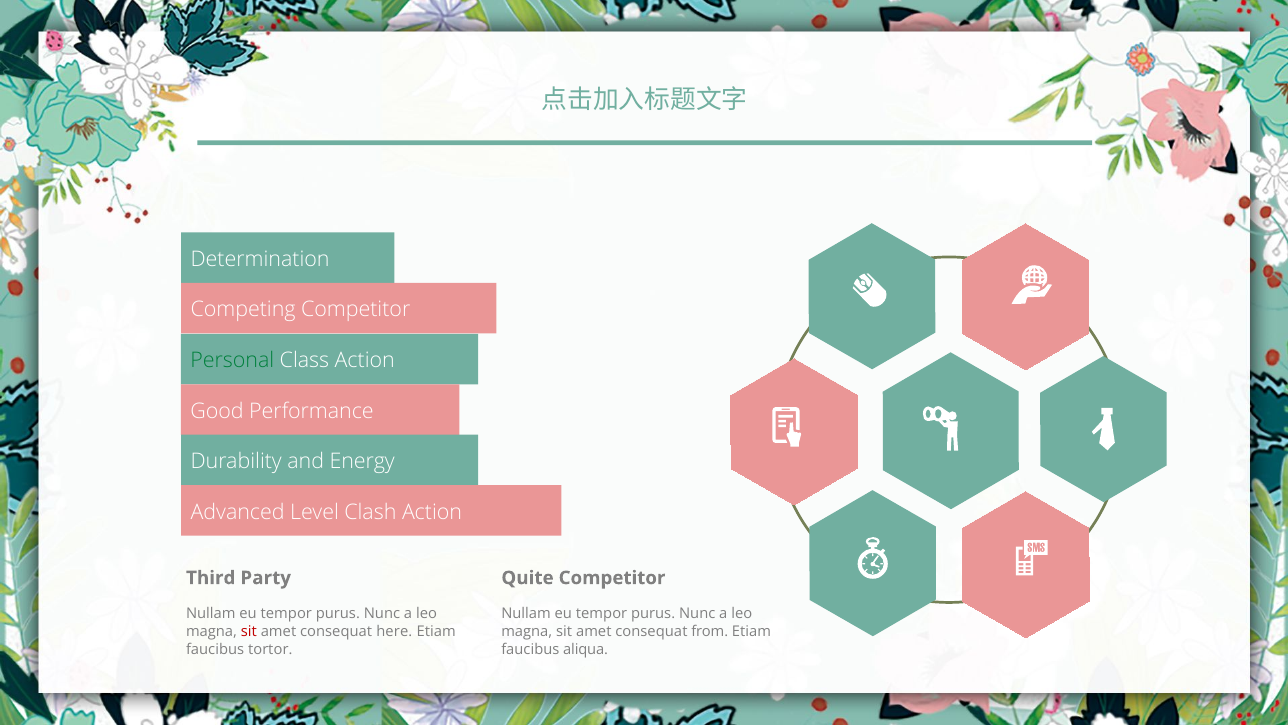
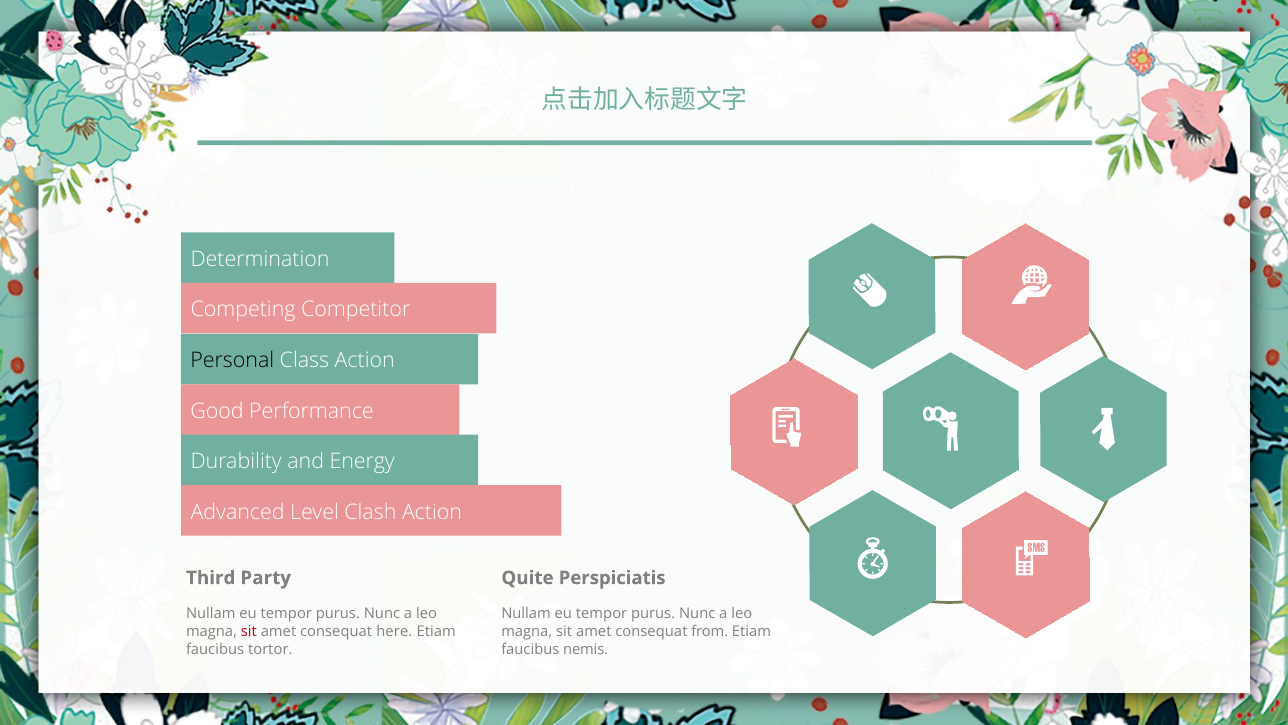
Personal colour: green -> black
Quite Competitor: Competitor -> Perspiciatis
aliqua: aliqua -> nemis
